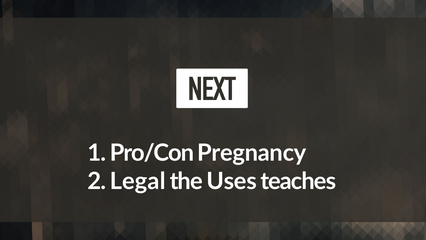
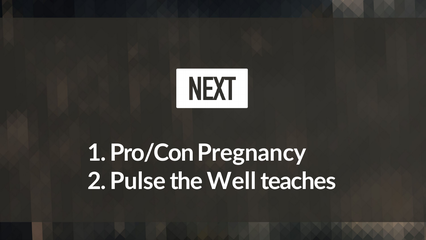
Legal: Legal -> Pulse
Uses: Uses -> Well
